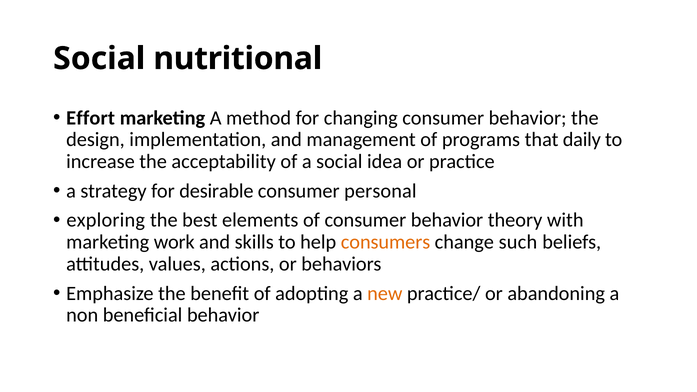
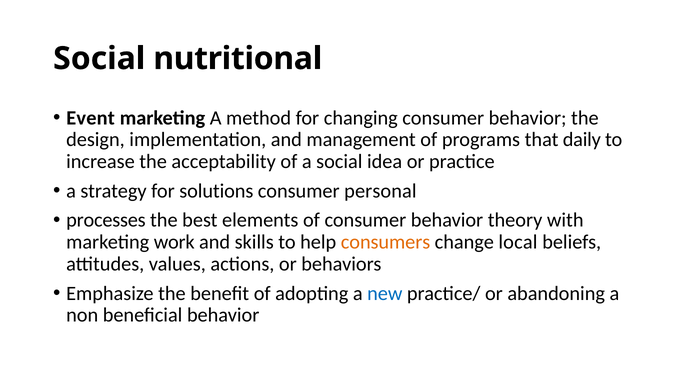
Effort: Effort -> Event
desirable: desirable -> solutions
exploring: exploring -> processes
such: such -> local
new colour: orange -> blue
